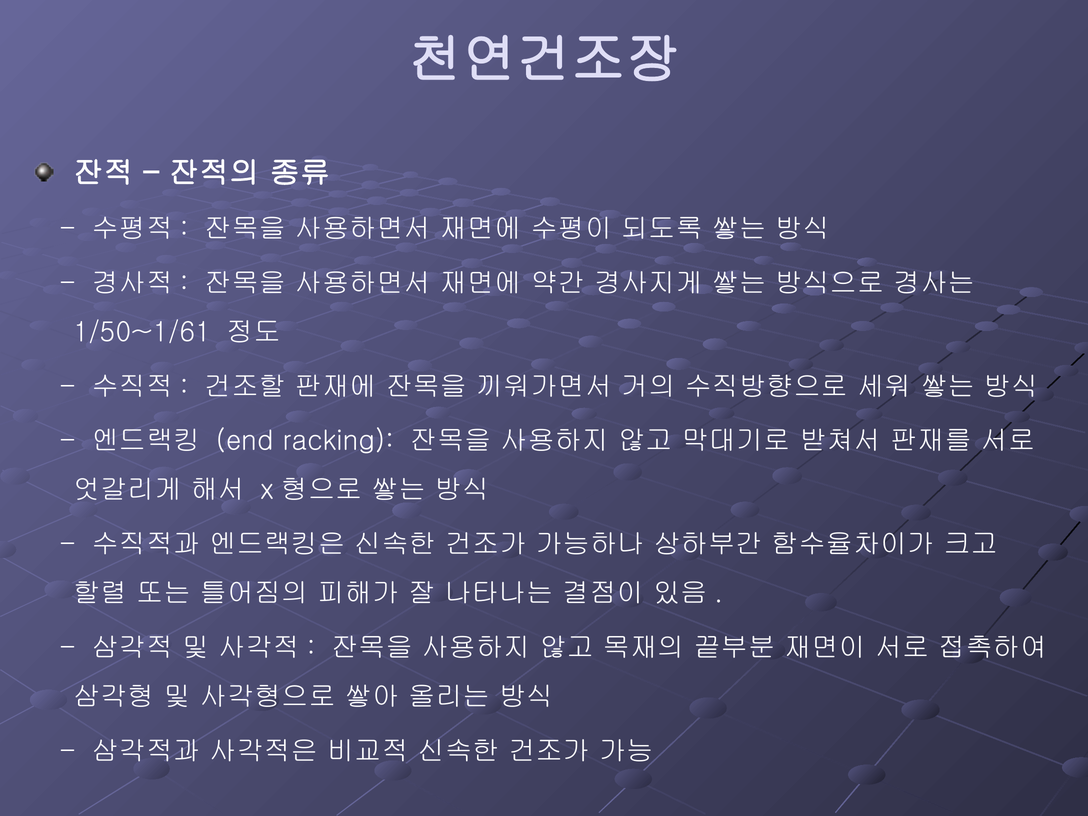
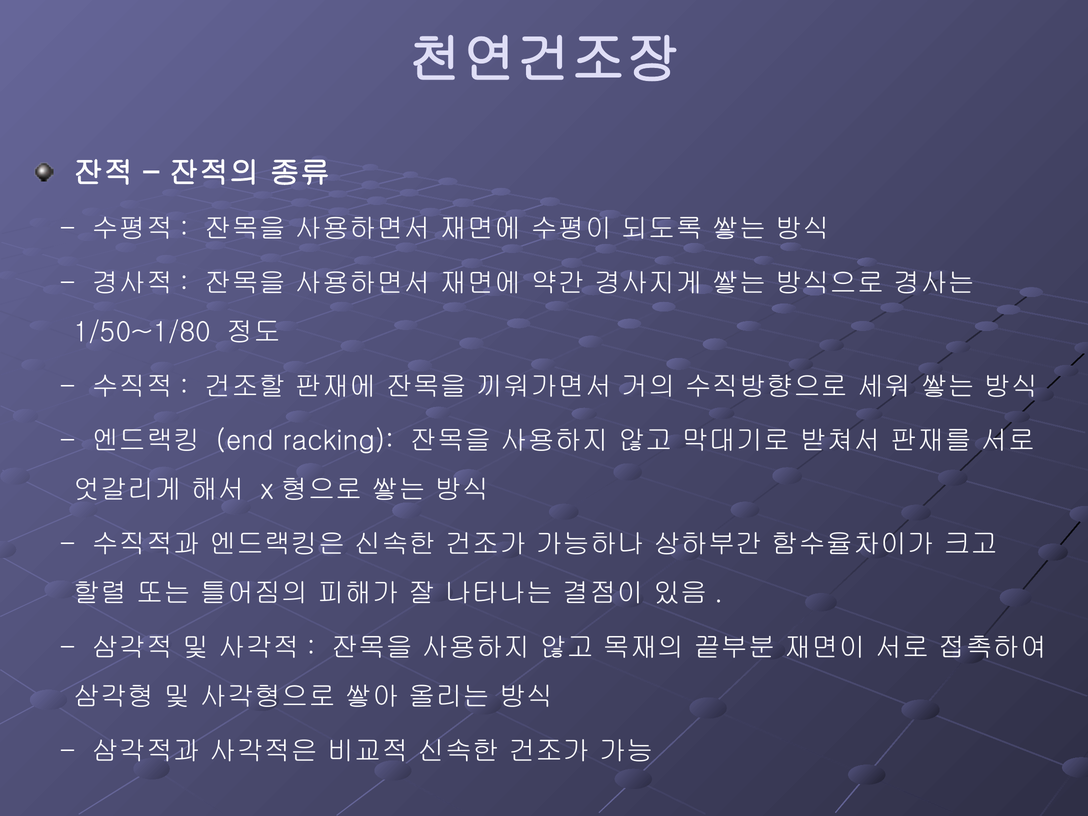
1/50~1/61: 1/50~1/61 -> 1/50~1/80
